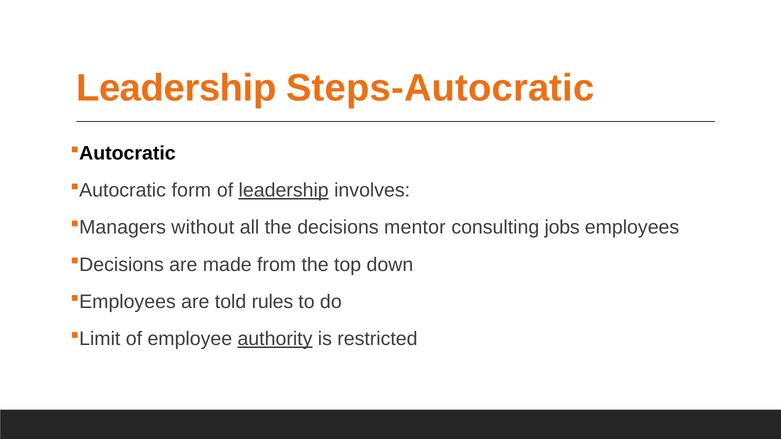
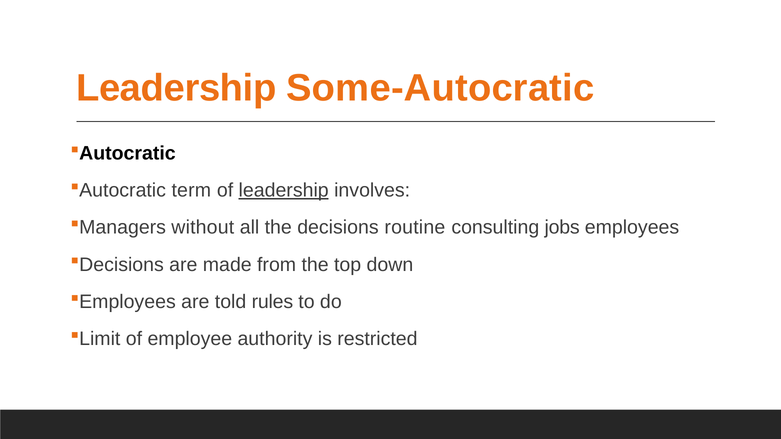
Steps-Autocratic: Steps-Autocratic -> Some-Autocratic
form: form -> term
mentor: mentor -> routine
authority underline: present -> none
